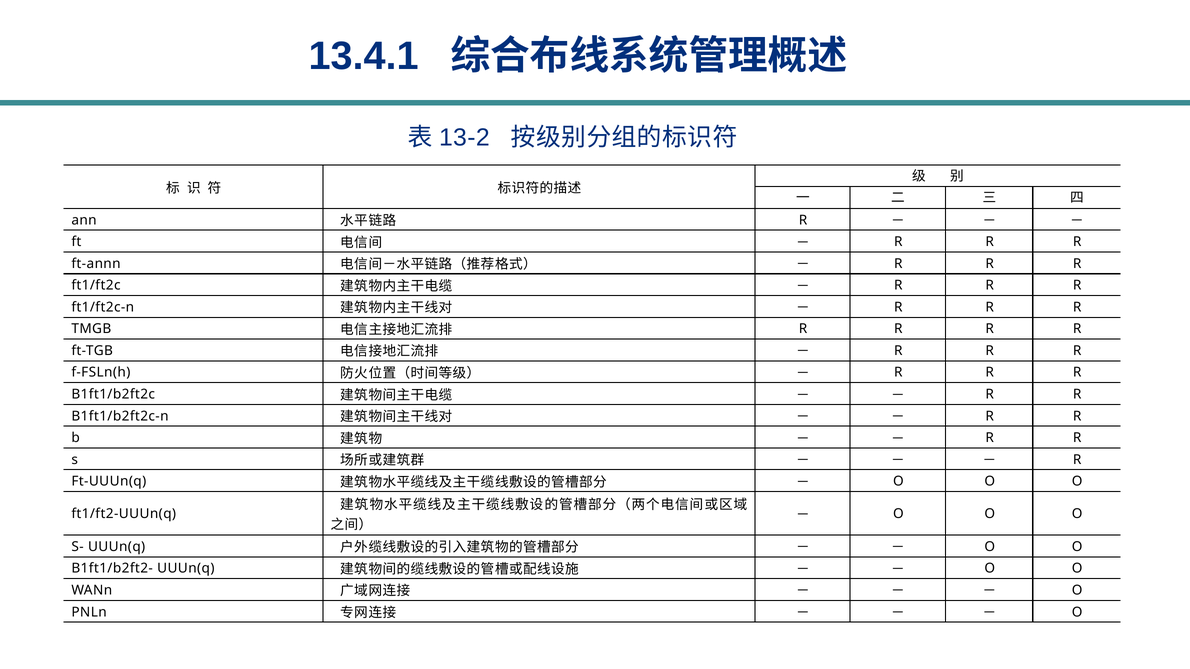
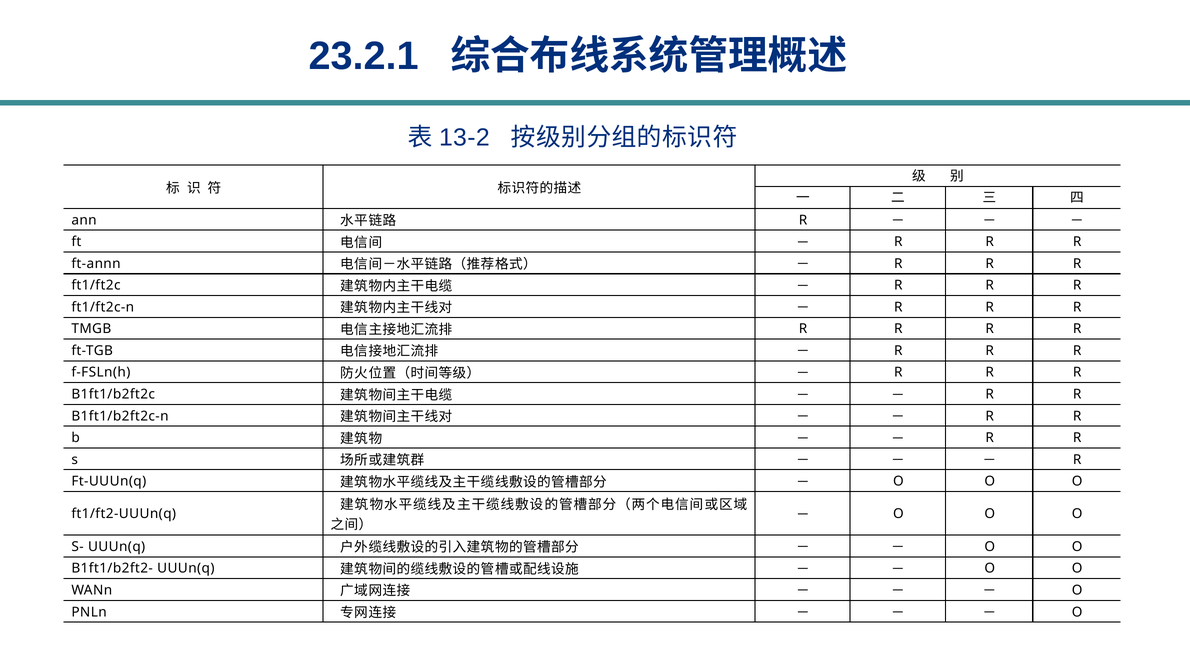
13.4.1: 13.4.1 -> 23.2.1
